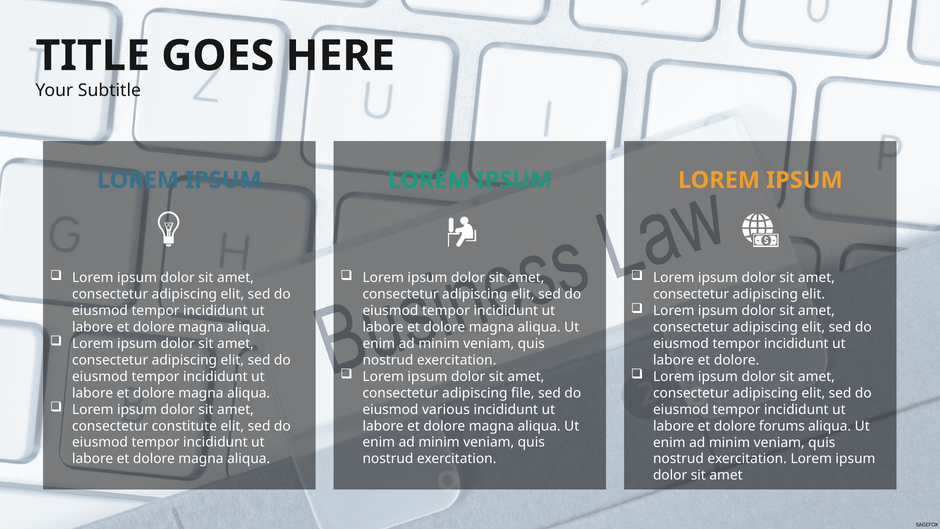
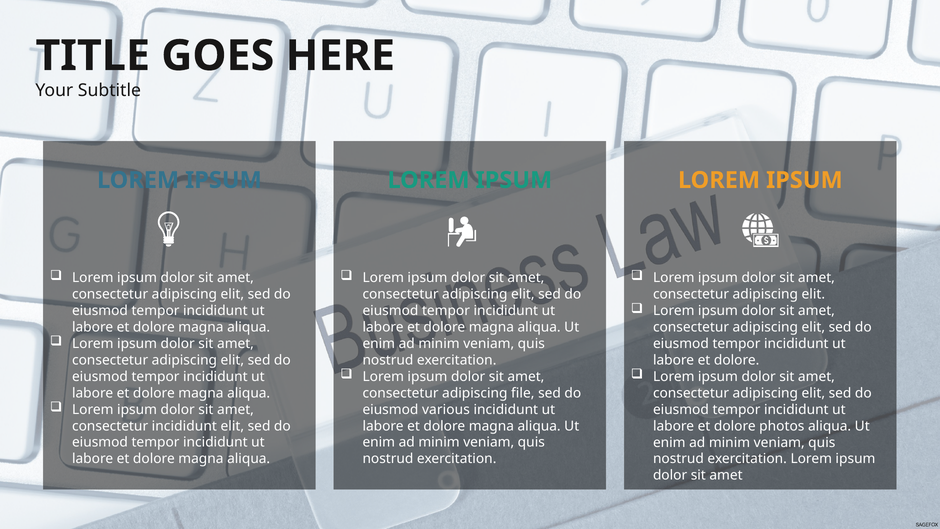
consectetur constitute: constitute -> incididunt
forums: forums -> photos
